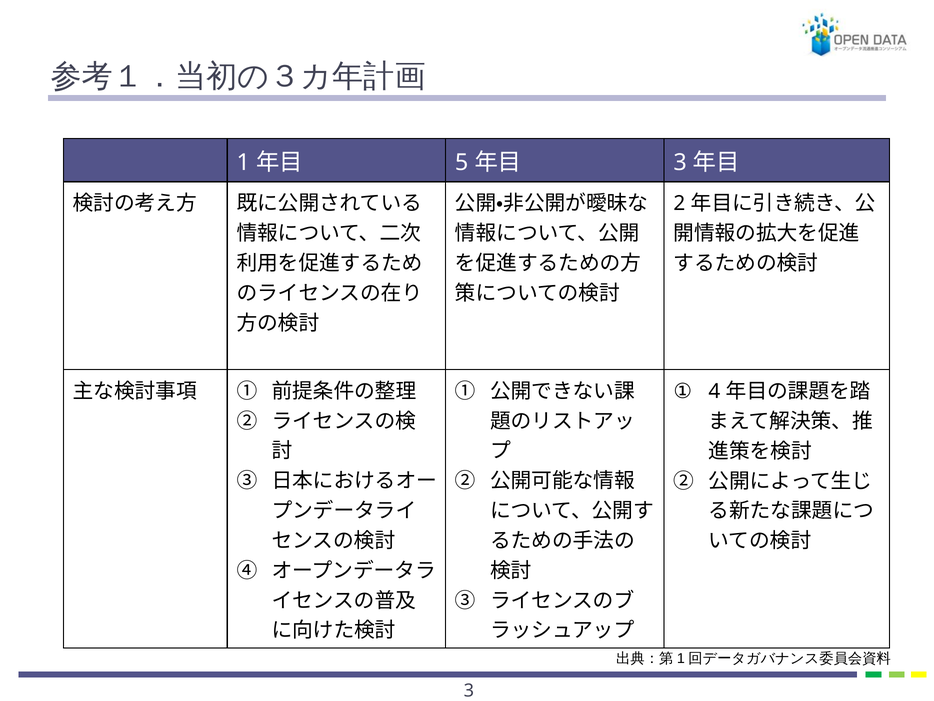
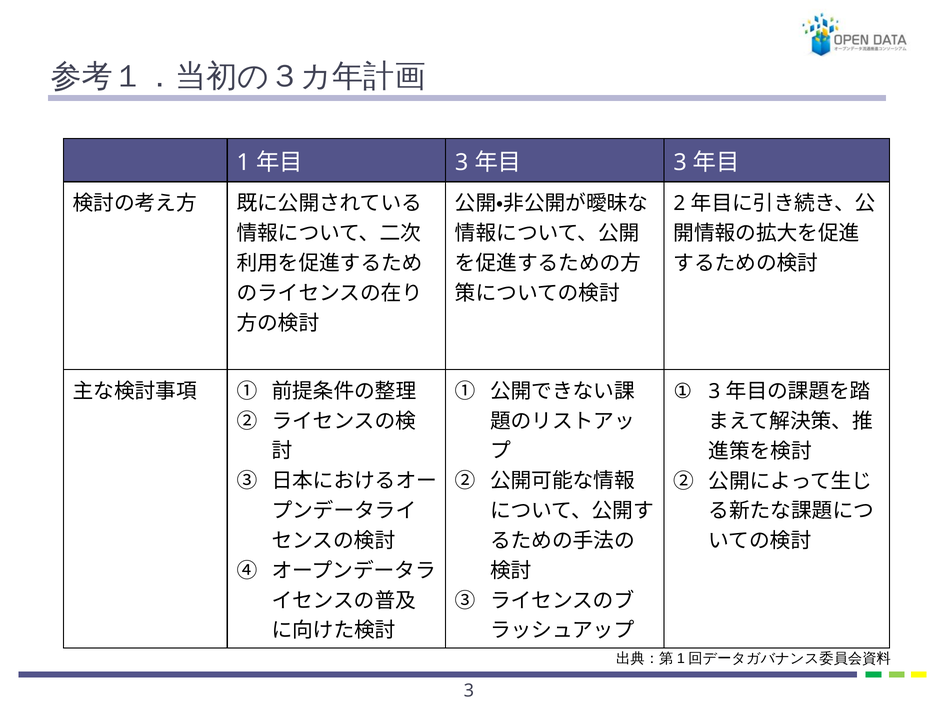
5 at (462, 162): 5 -> 3
4 at (714, 391): 4 -> 3
